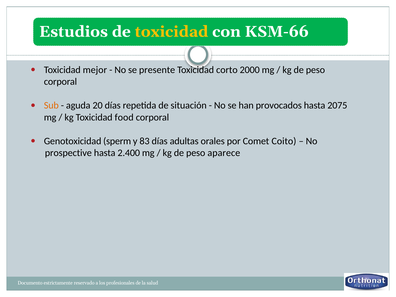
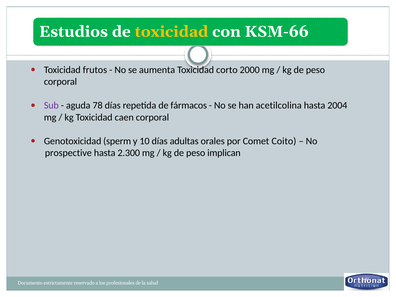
mejor: mejor -> frutos
presente: presente -> aumenta
Sub colour: orange -> purple
20: 20 -> 78
situación: situación -> fármacos
provocados: provocados -> acetilcolina
2075: 2075 -> 2004
food: food -> caen
83: 83 -> 10
2.400: 2.400 -> 2.300
aparece: aparece -> implican
